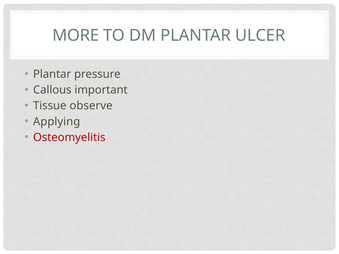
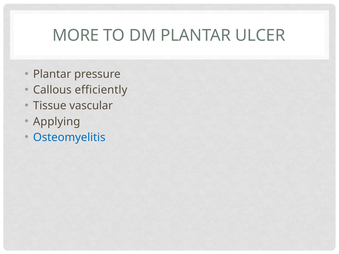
important: important -> efficiently
observe: observe -> vascular
Osteomyelitis colour: red -> blue
